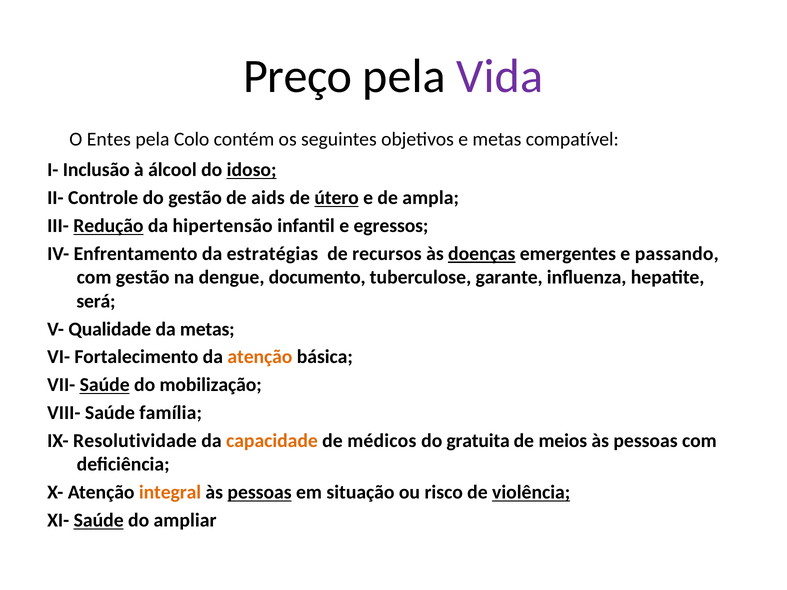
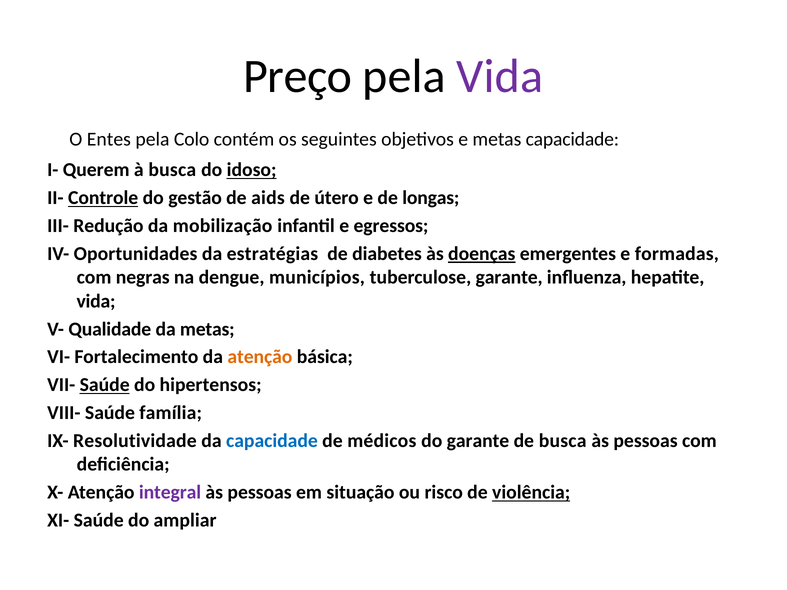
metas compatível: compatível -> capacidade
Inclusão: Inclusão -> Querem
à álcool: álcool -> busca
Controle underline: none -> present
útero underline: present -> none
ampla: ampla -> longas
Redução underline: present -> none
hipertensão: hipertensão -> mobilização
Enfrentamento: Enfrentamento -> Oportunidades
recursos: recursos -> diabetes
passando: passando -> formadas
com gestão: gestão -> negras
documento: documento -> municípios
será at (96, 301): será -> vida
mobilização: mobilização -> hipertensos
capacidade at (272, 441) colour: orange -> blue
do gratuita: gratuita -> garante
de meios: meios -> busca
integral colour: orange -> purple
pessoas at (260, 493) underline: present -> none
Saúde at (99, 521) underline: present -> none
